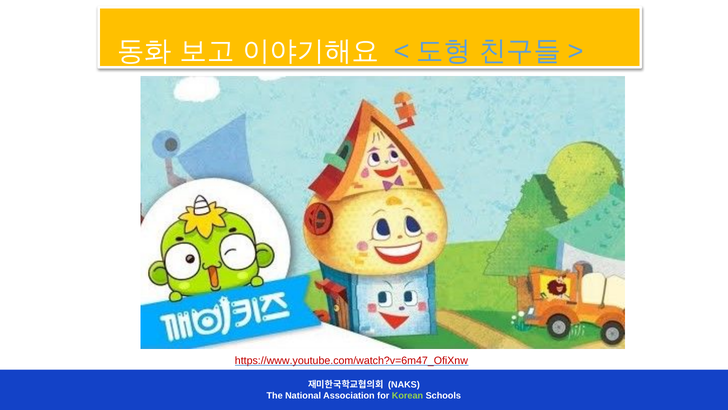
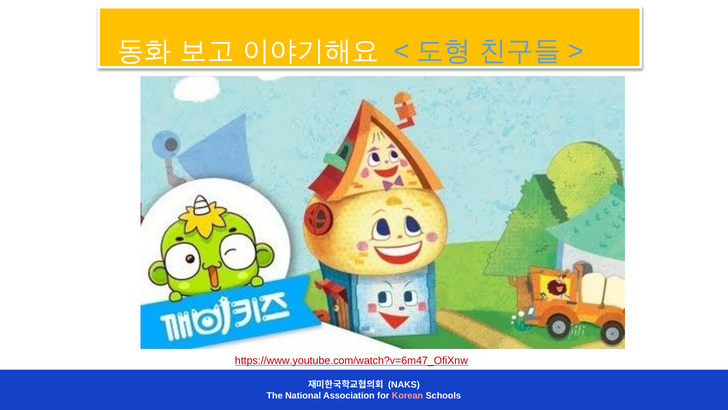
Korean colour: light green -> pink
